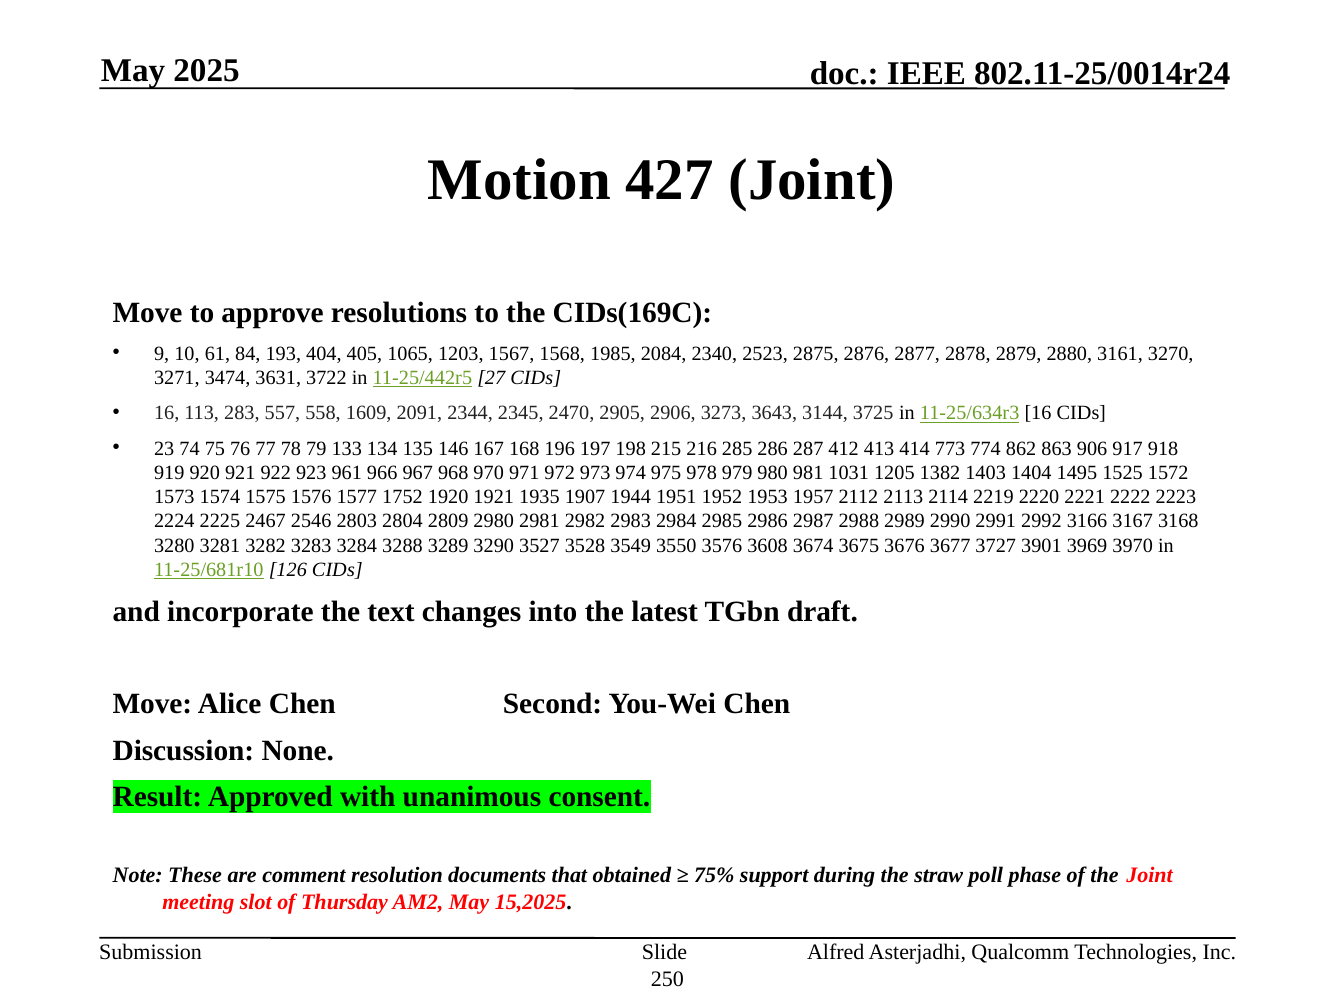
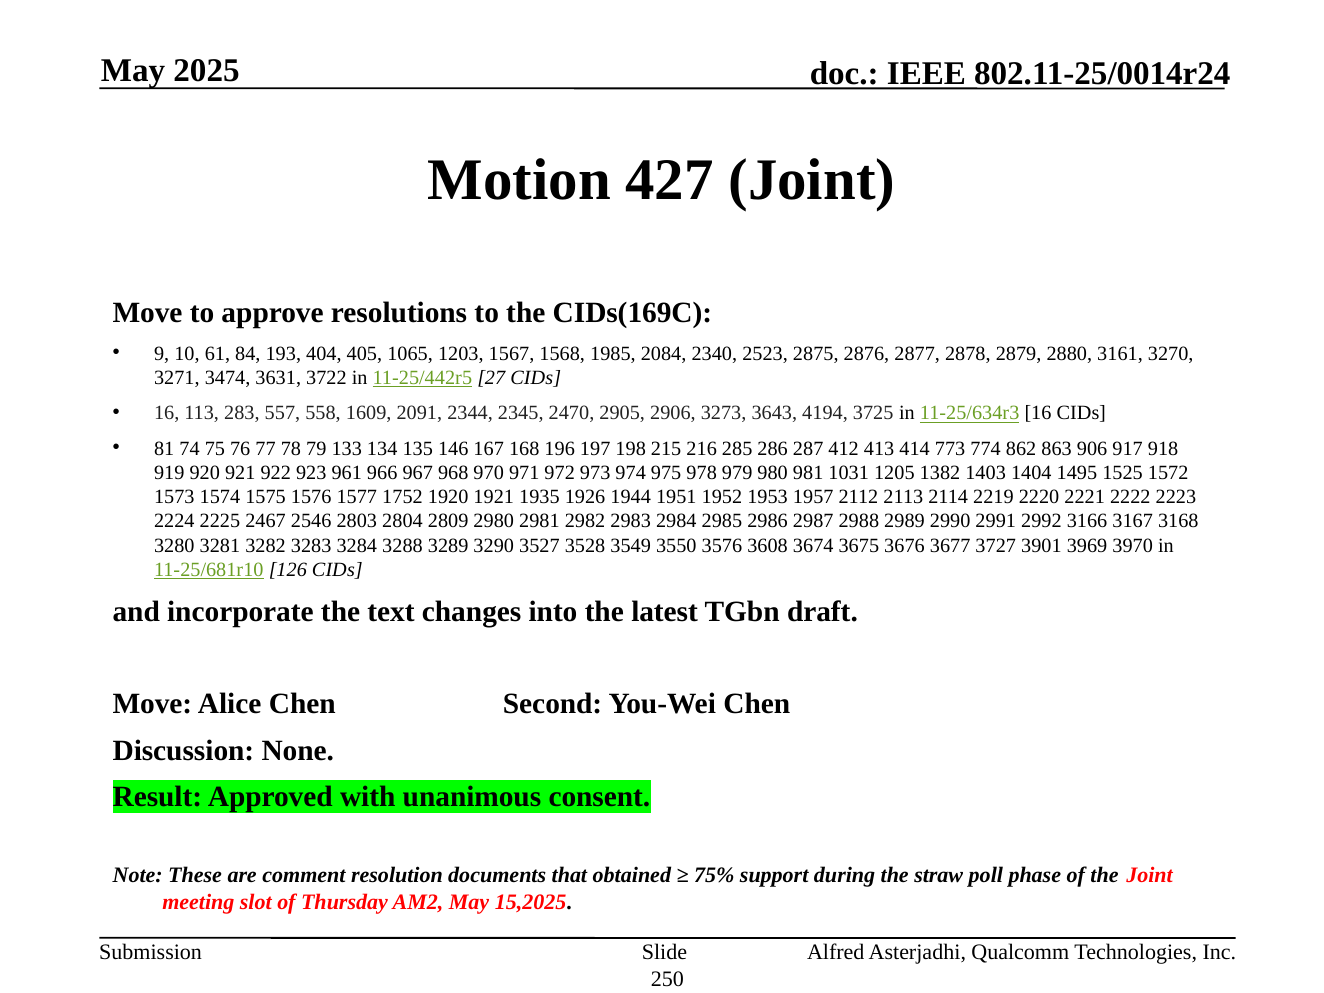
3144: 3144 -> 4194
23: 23 -> 81
1907: 1907 -> 1926
